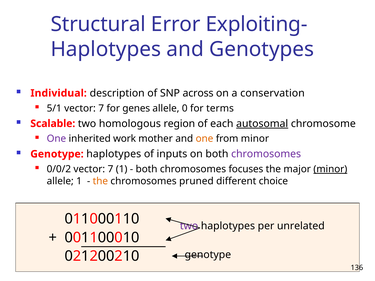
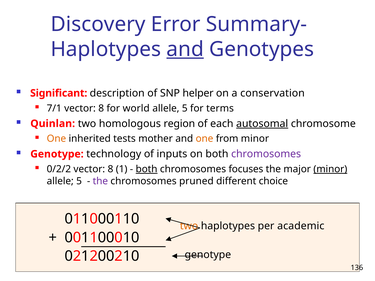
Structural: Structural -> Discovery
Exploiting-: Exploiting- -> Summary-
and at (185, 49) underline: none -> present
Individual: Individual -> Significant
across: across -> helper
5/1: 5/1 -> 7/1
7 at (101, 108): 7 -> 8
genes: genes -> world
0 at (185, 108): 0 -> 5
Scalable: Scalable -> Quinlan
One at (56, 139) colour: purple -> orange
work: work -> tests
Genotype haplotypes: haplotypes -> technology
0/0/2: 0/0/2 -> 0/2/2
7 at (110, 169): 7 -> 8
both at (147, 169) underline: none -> present
1 at (79, 181): 1 -> 5
the at (100, 181) colour: orange -> purple
two at (189, 226) colour: purple -> orange
unrelated: unrelated -> academic
